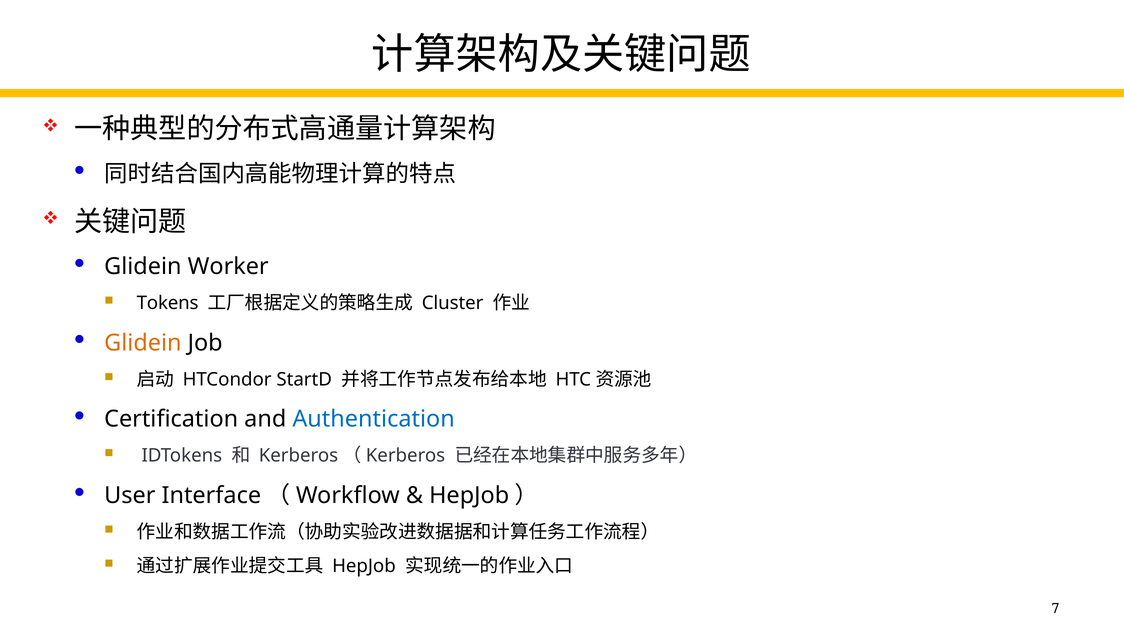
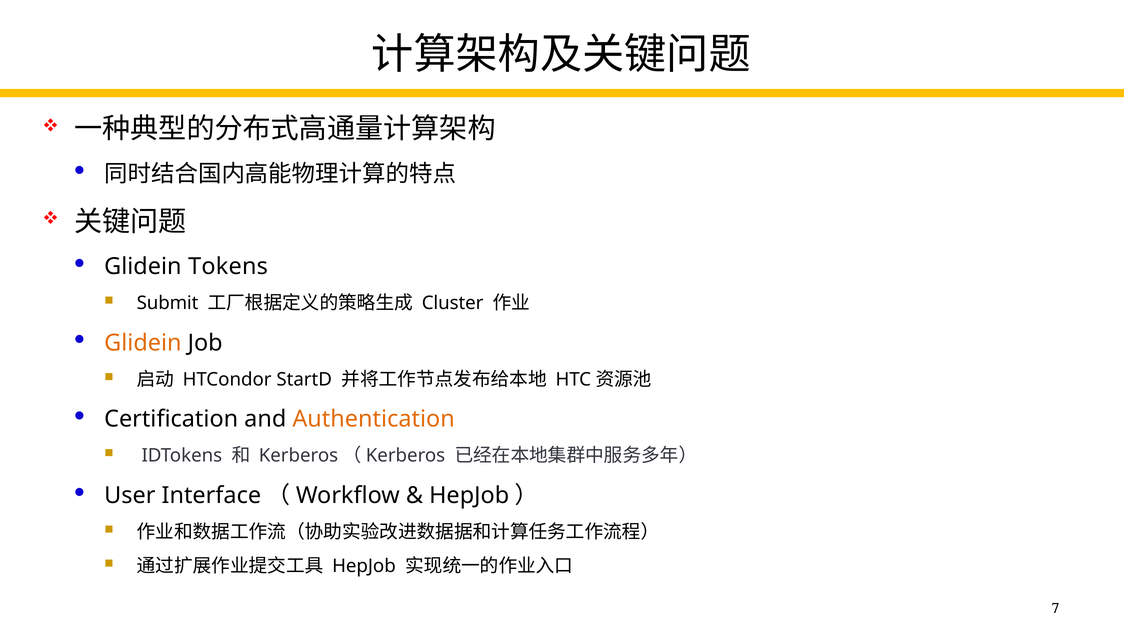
Worker: Worker -> Tokens
Tokens: Tokens -> Submit
Authentication colour: blue -> orange
